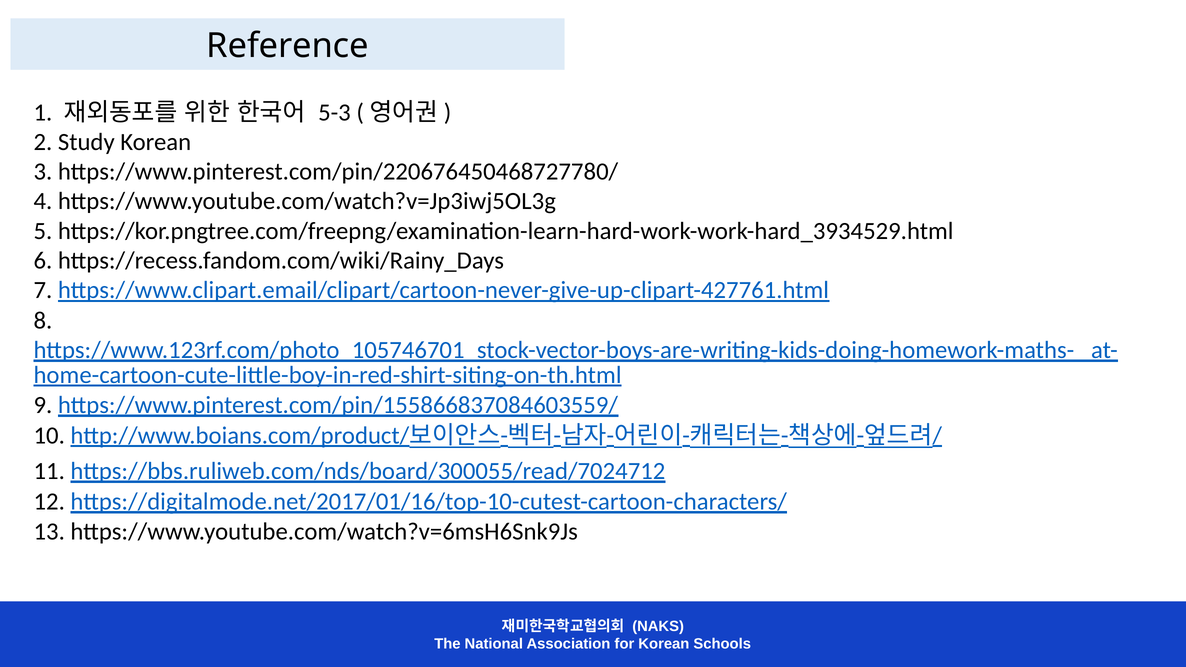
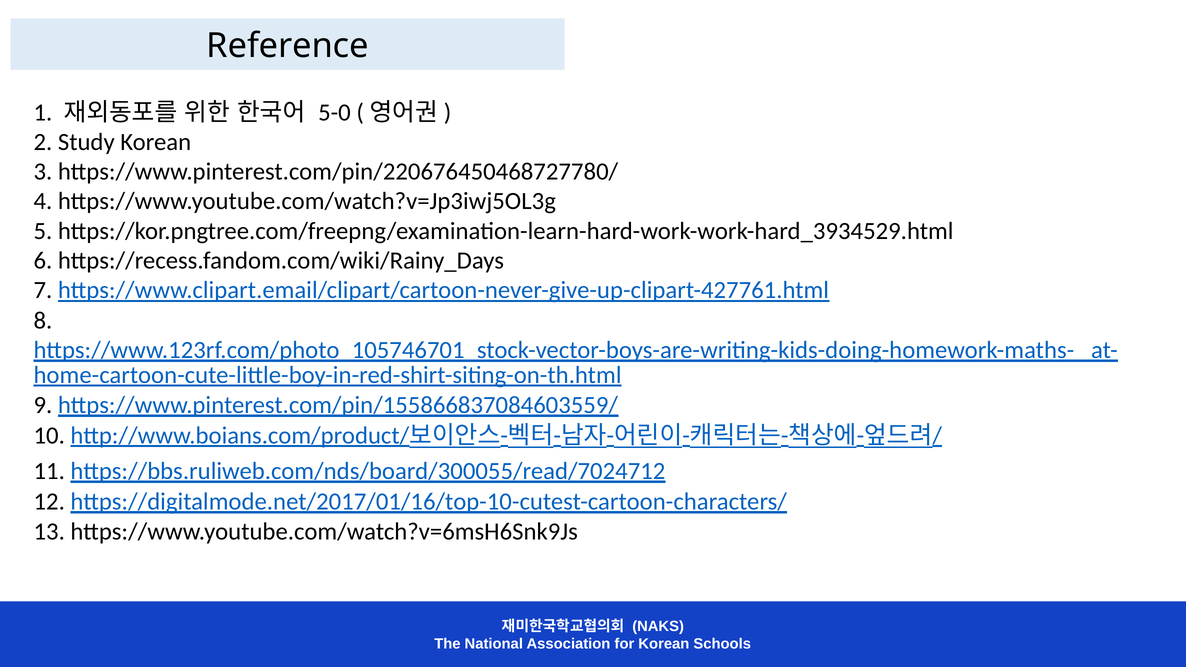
5-3: 5-3 -> 5-0
